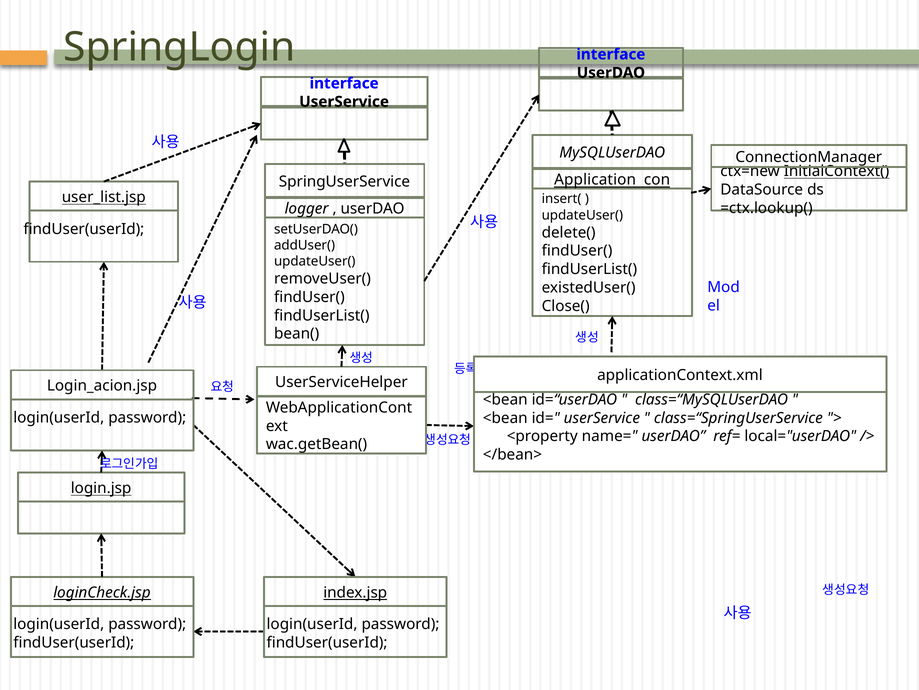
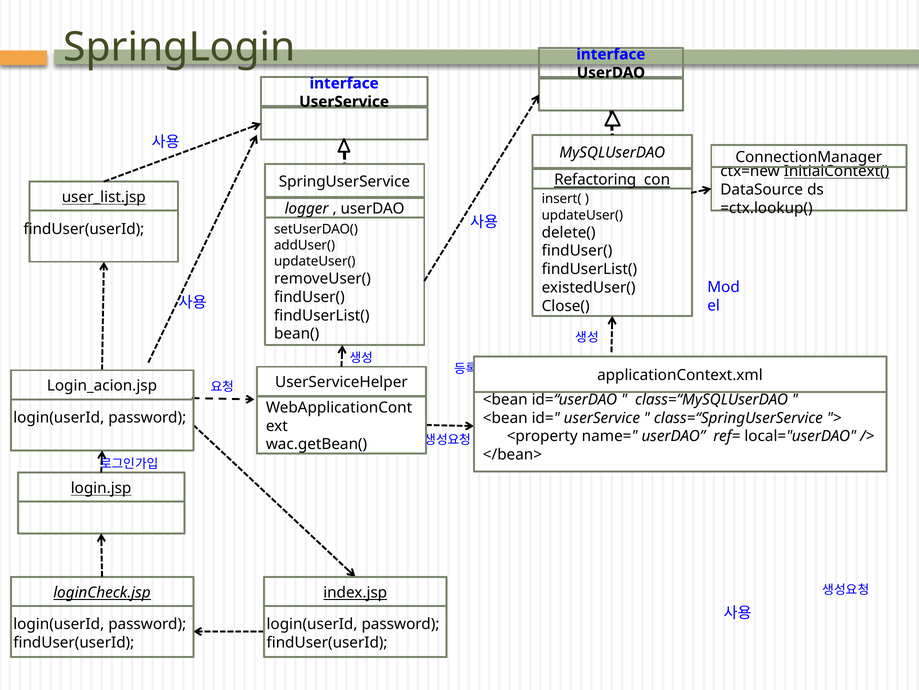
Application: Application -> Refactoring
